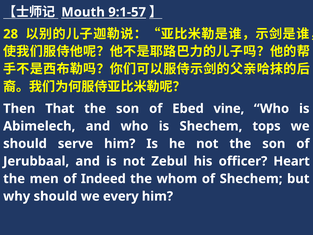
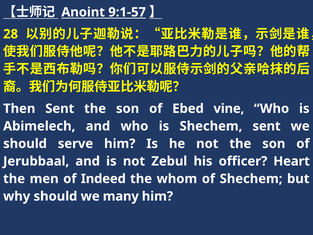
Mouth: Mouth -> Anoint
Then That: That -> Sent
Shechem tops: tops -> sent
every: every -> many
